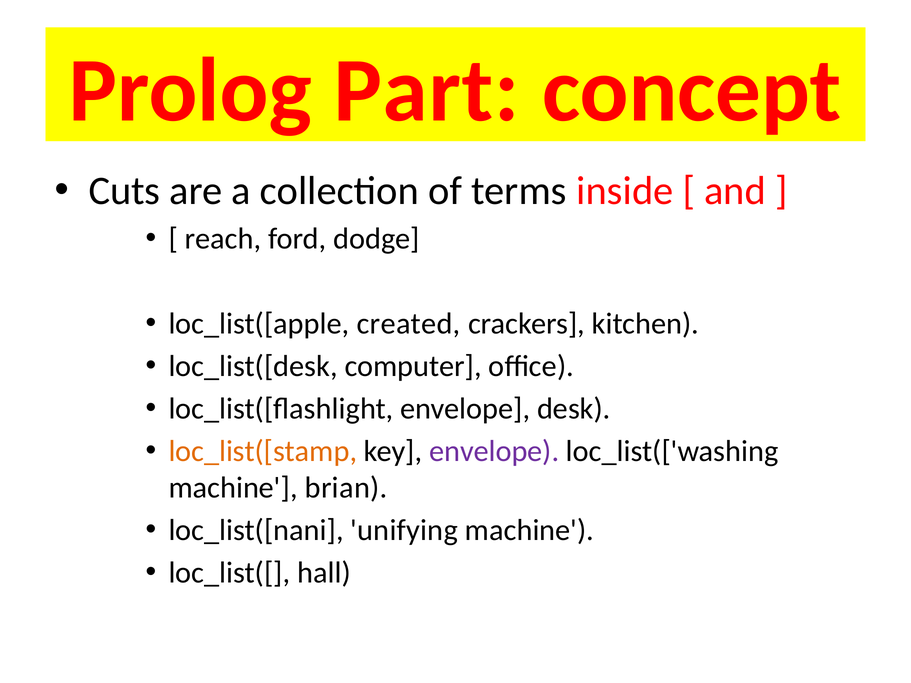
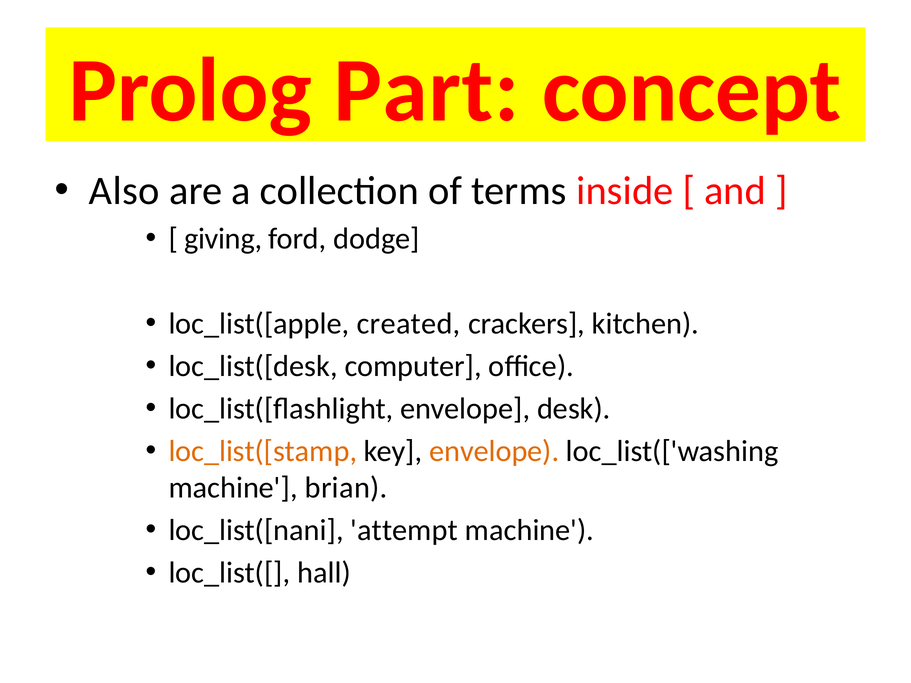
Cuts: Cuts -> Also
reach: reach -> giving
envelope at (494, 452) colour: purple -> orange
unifying: unifying -> attempt
